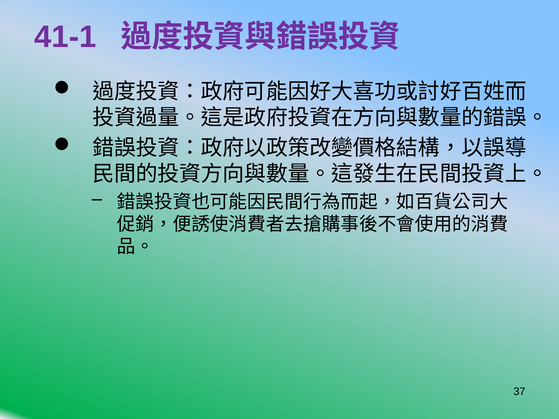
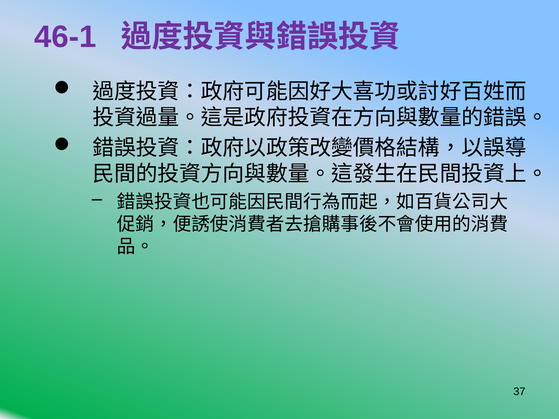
41-1: 41-1 -> 46-1
